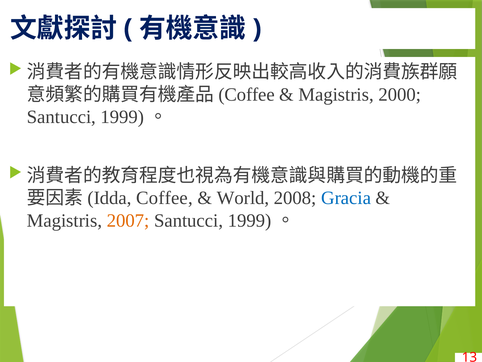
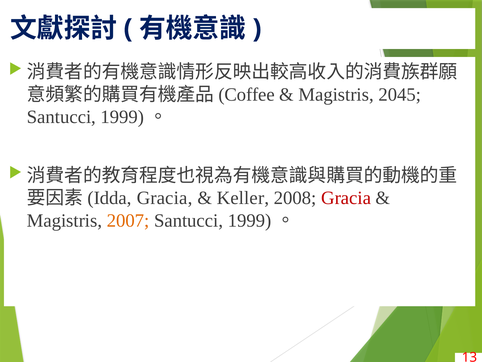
2000: 2000 -> 2045
Coffee at (165, 198): Coffee -> Gracia
World: World -> Keller
Gracia at (346, 198) colour: blue -> red
